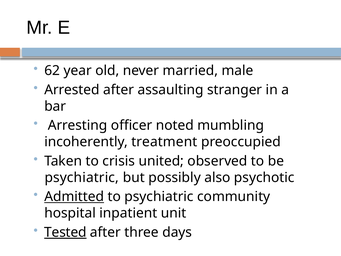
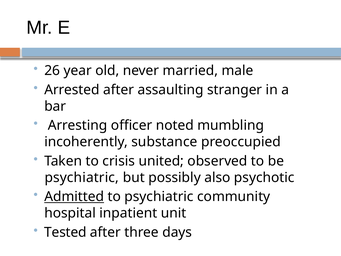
62: 62 -> 26
treatment: treatment -> substance
Tested underline: present -> none
